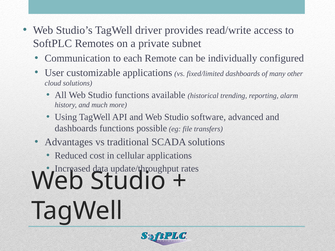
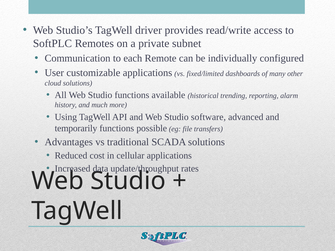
dashboards at (76, 128): dashboards -> temporarily
